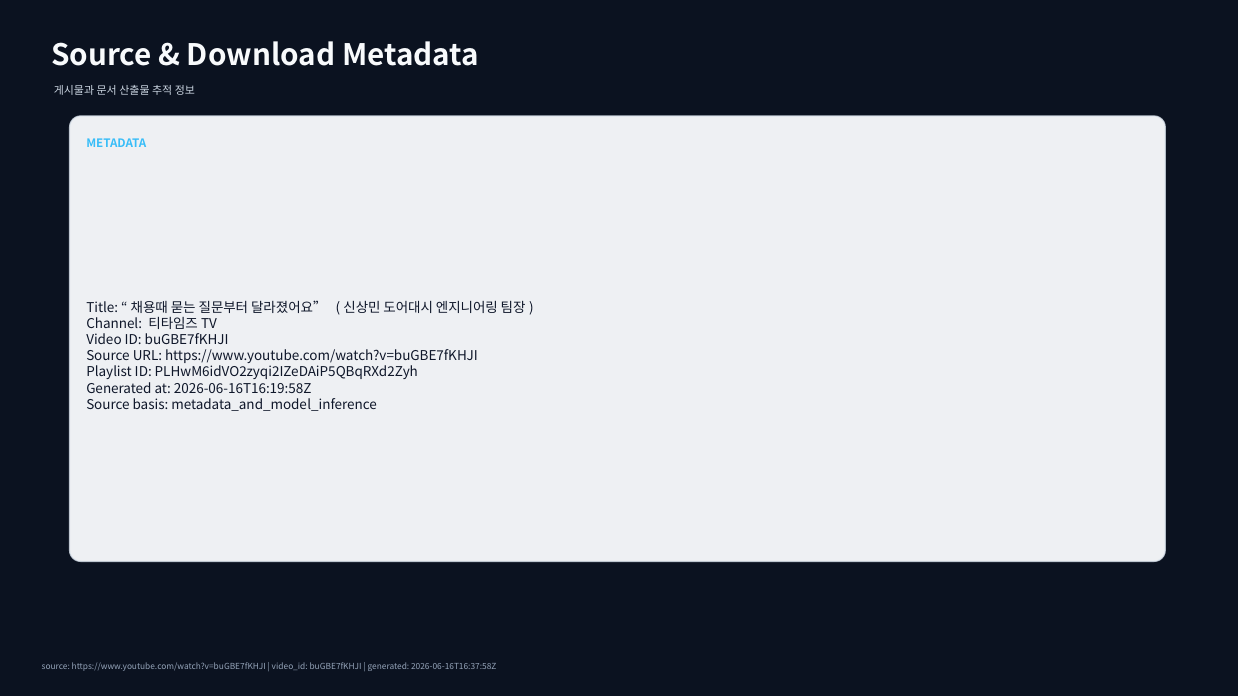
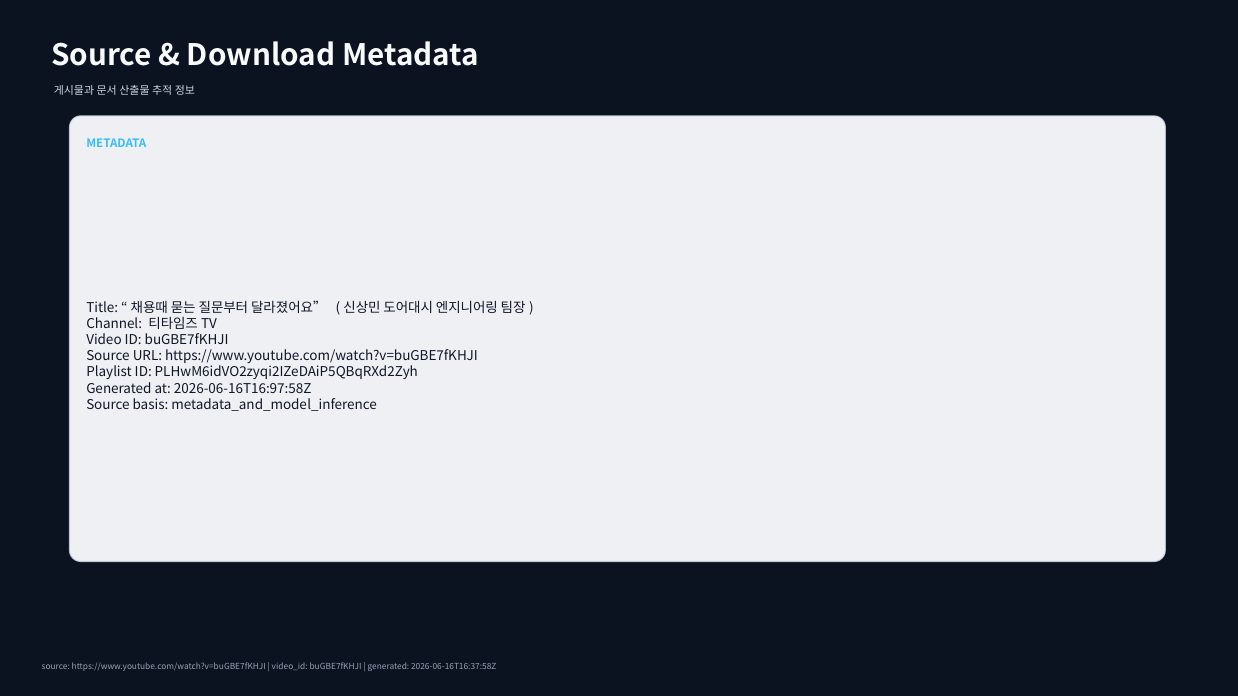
2026-06-16T16:19:58Z: 2026-06-16T16:19:58Z -> 2026-06-16T16:97:58Z
